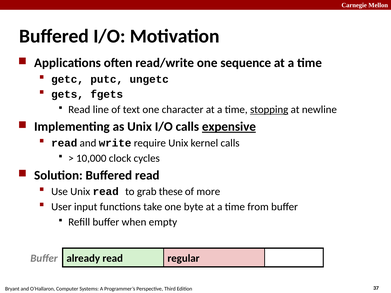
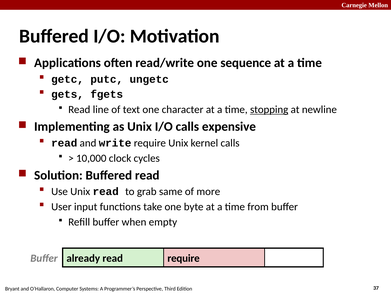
expensive underline: present -> none
these: these -> same
regular at (183, 258): regular -> require
